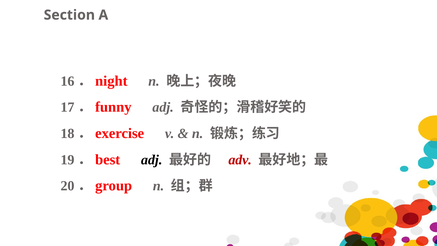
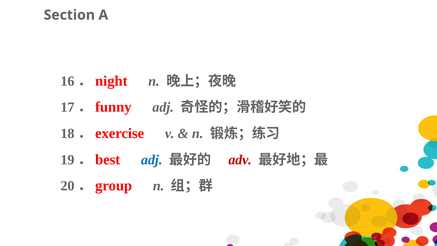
adj at (152, 160) colour: black -> blue
